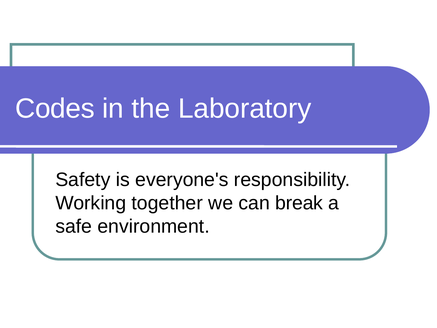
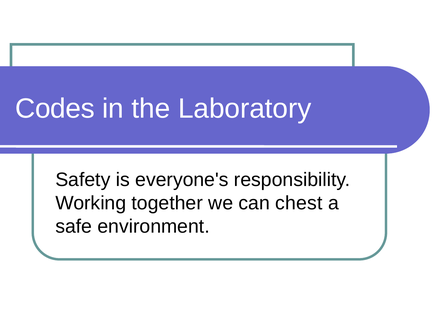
break: break -> chest
